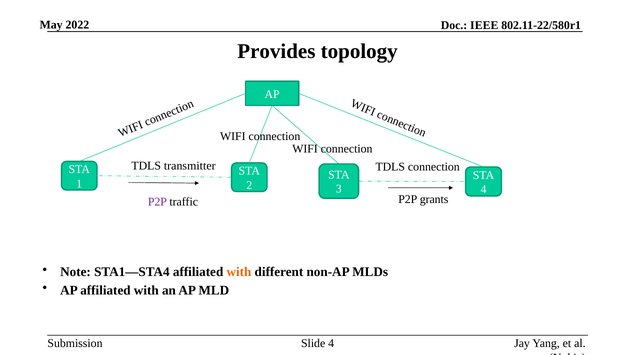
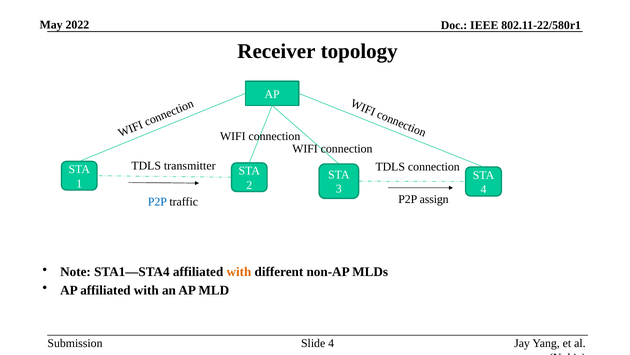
Provides: Provides -> Receiver
P2P at (157, 201) colour: purple -> blue
grants: grants -> assign
